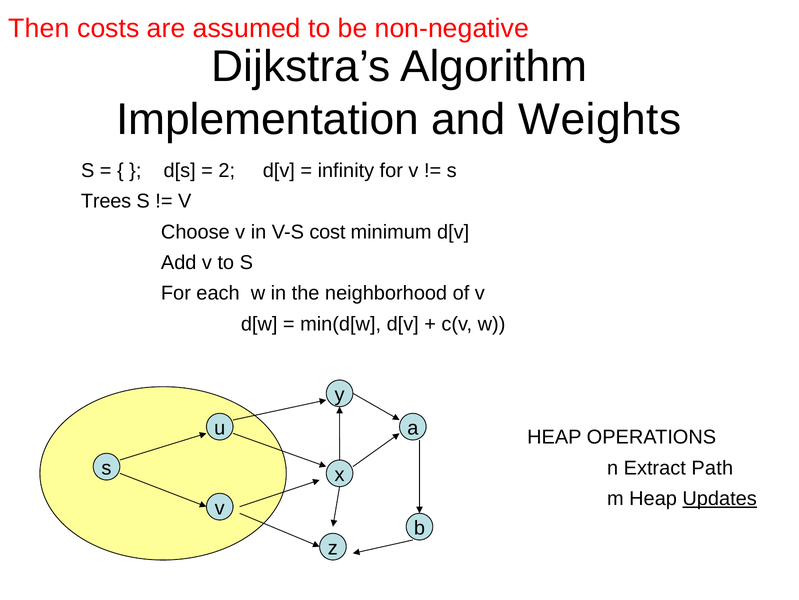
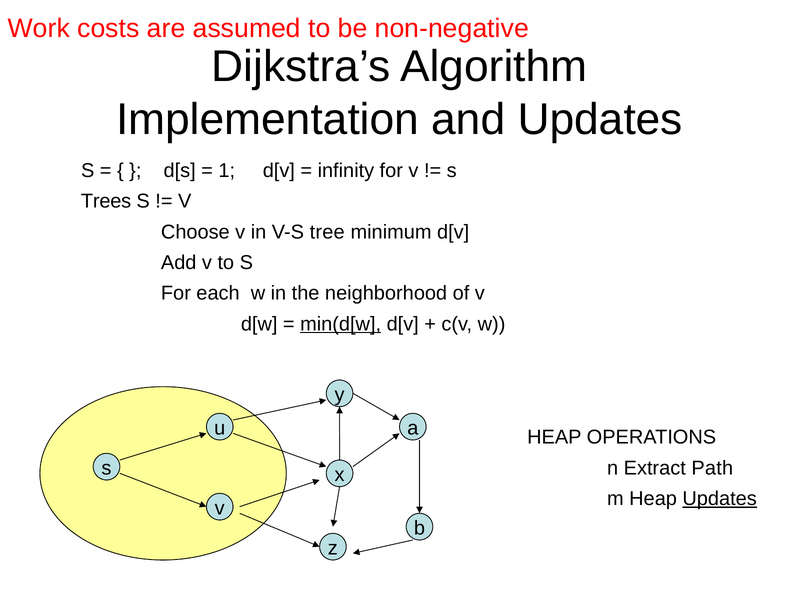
Then: Then -> Work
and Weights: Weights -> Updates
2: 2 -> 1
cost: cost -> tree
min(d[w underline: none -> present
